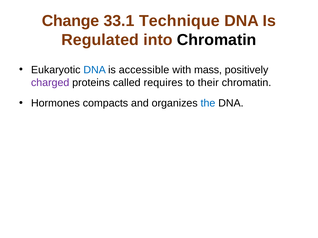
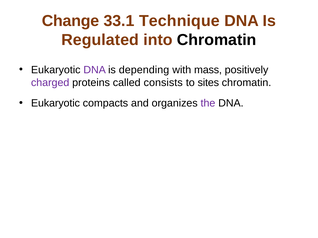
DNA at (95, 70) colour: blue -> purple
accessible: accessible -> depending
requires: requires -> consists
their: their -> sites
Hormones at (55, 103): Hormones -> Eukaryotic
the colour: blue -> purple
